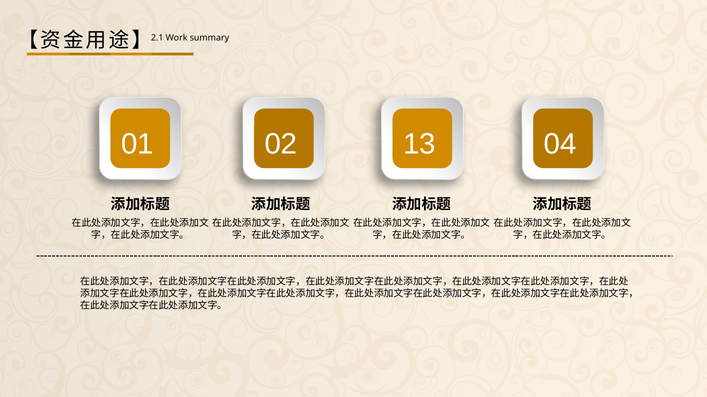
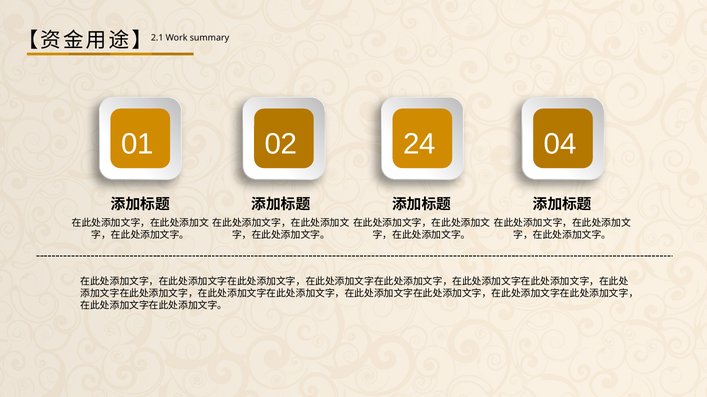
13: 13 -> 24
